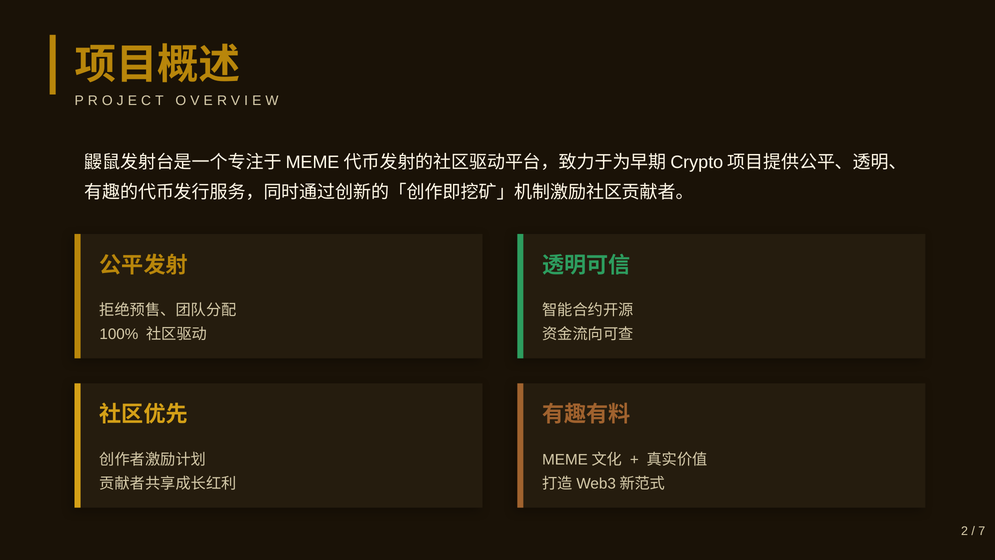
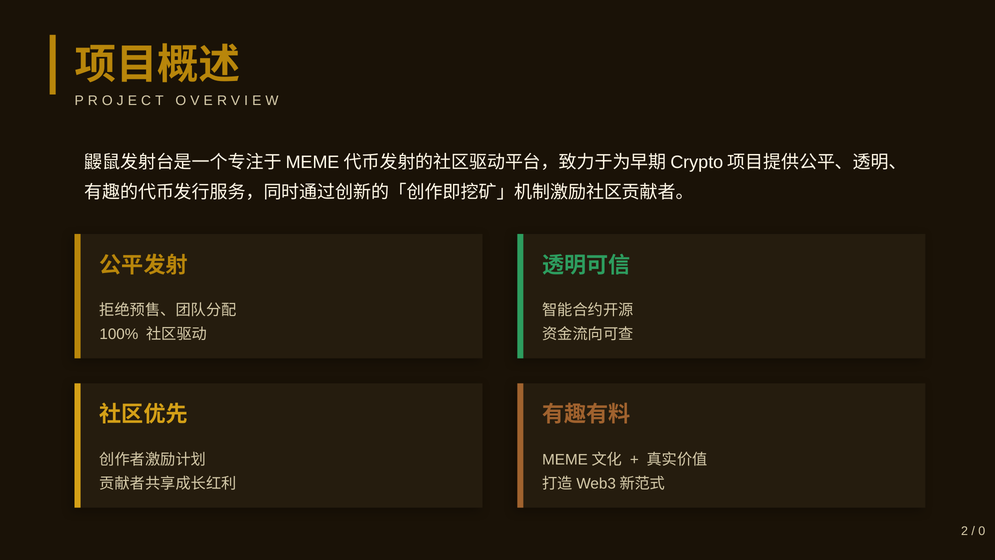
7: 7 -> 0
